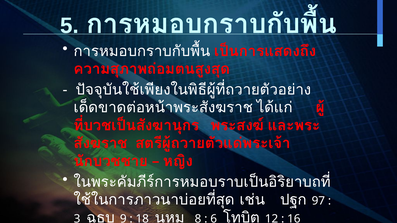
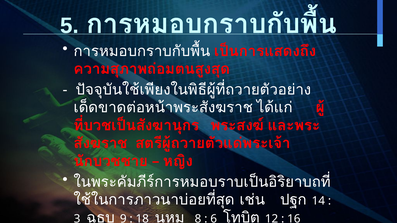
97: 97 -> 14
